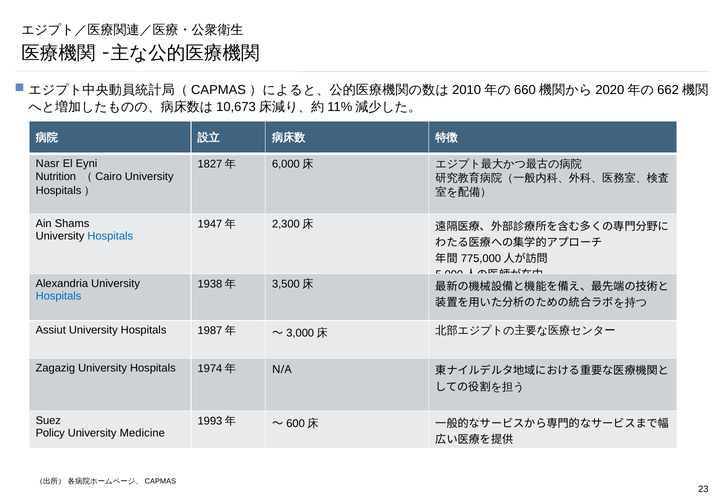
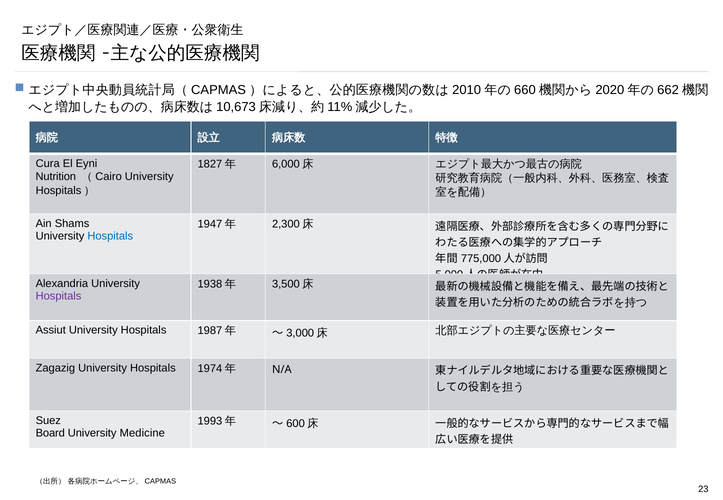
Nasr: Nasr -> Cura
Hospitals at (59, 296) colour: blue -> purple
Policy: Policy -> Board
